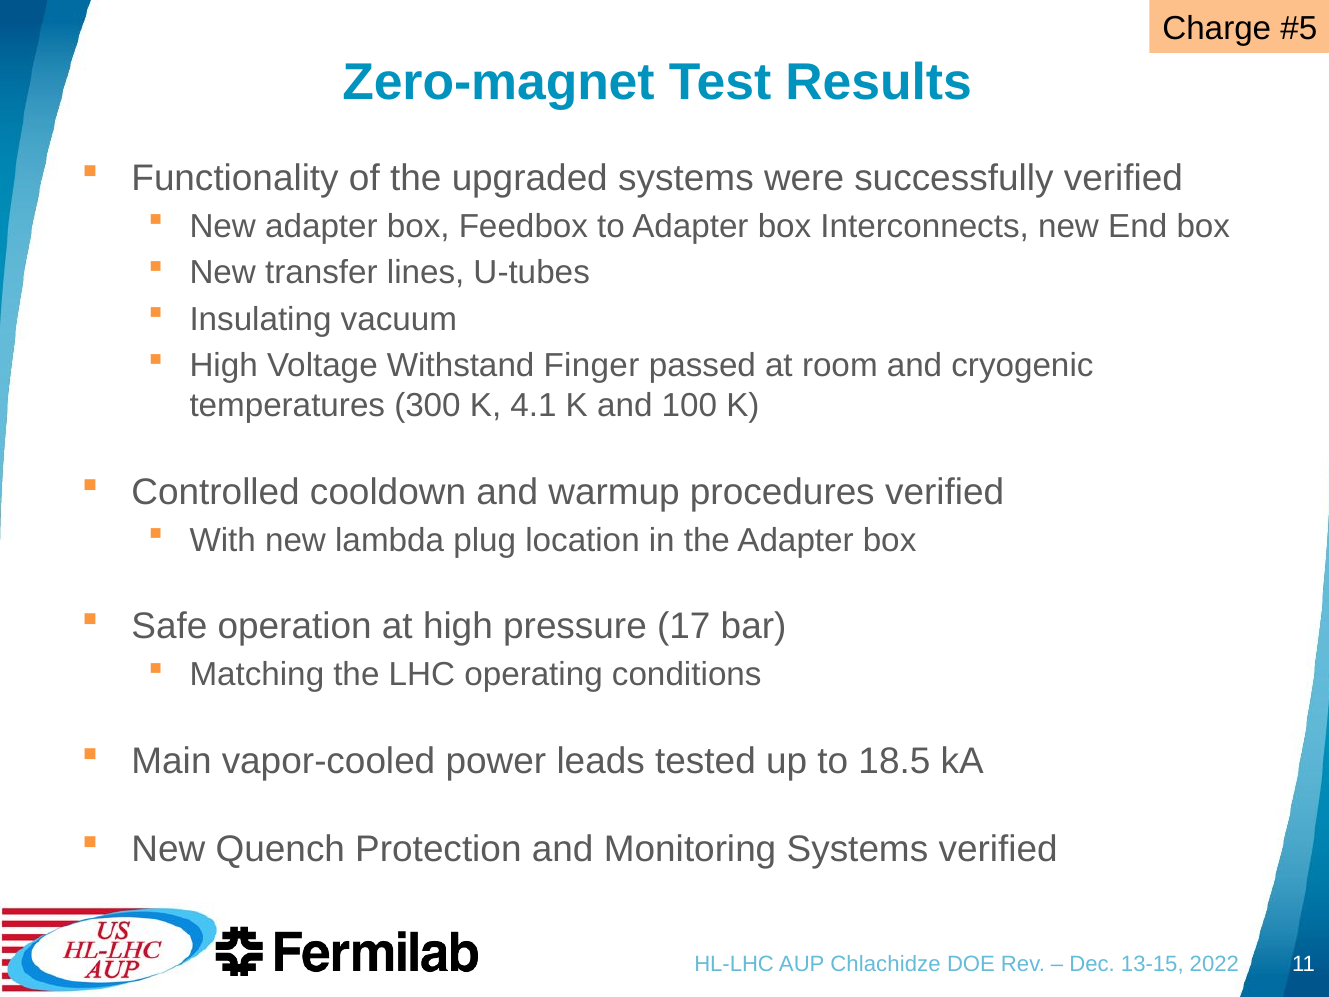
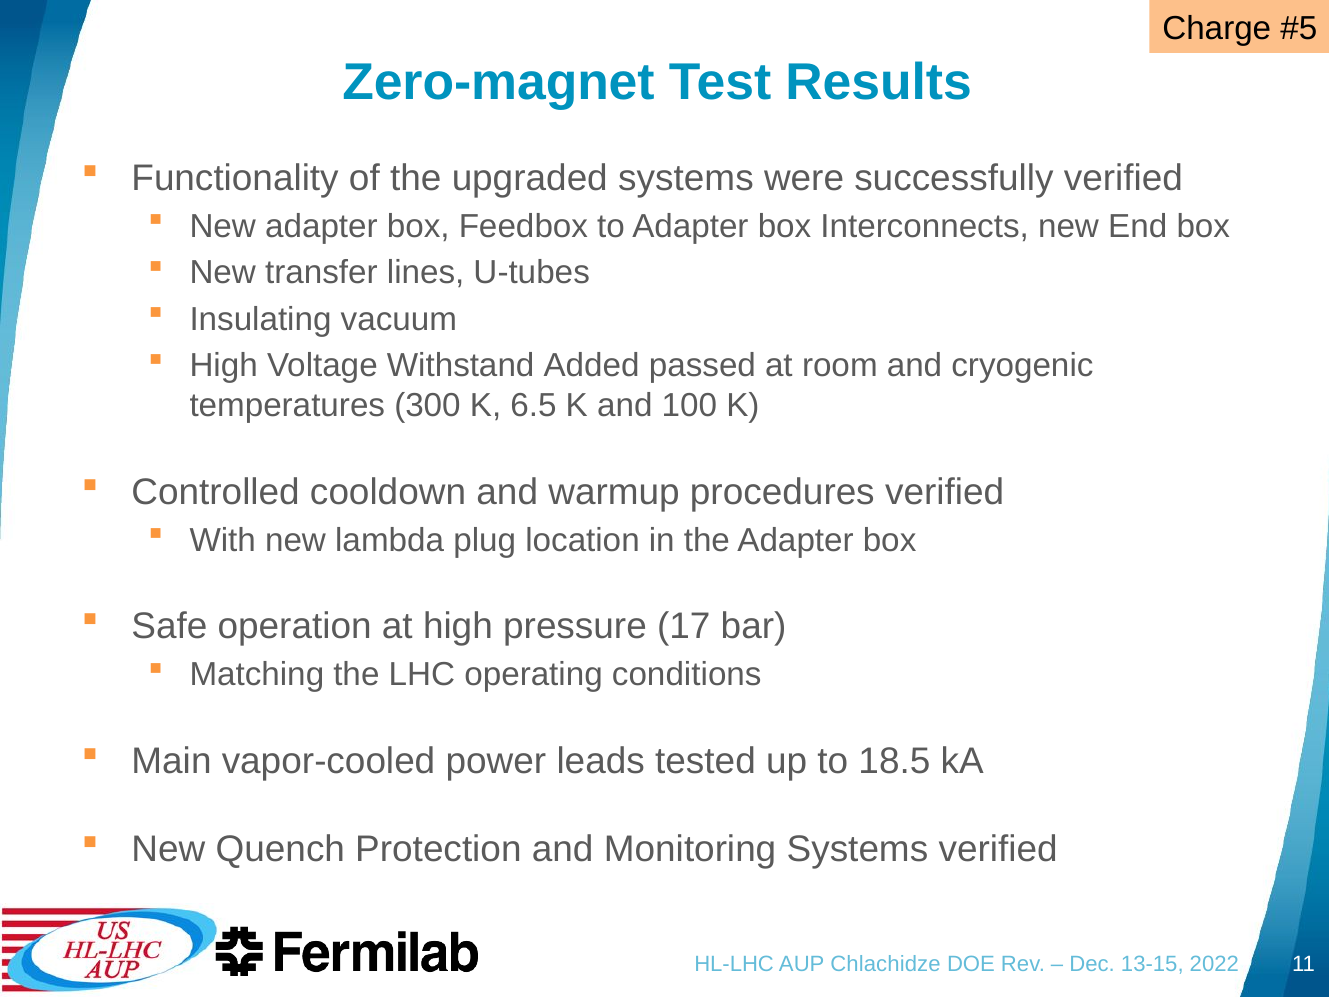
Finger: Finger -> Added
4.1: 4.1 -> 6.5
